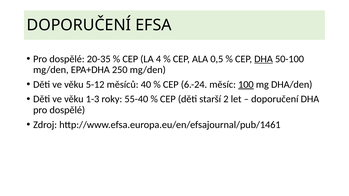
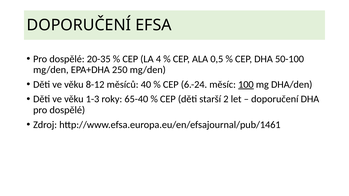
DHA at (264, 59) underline: present -> none
5-12: 5-12 -> 8-12
55-40: 55-40 -> 65-40
